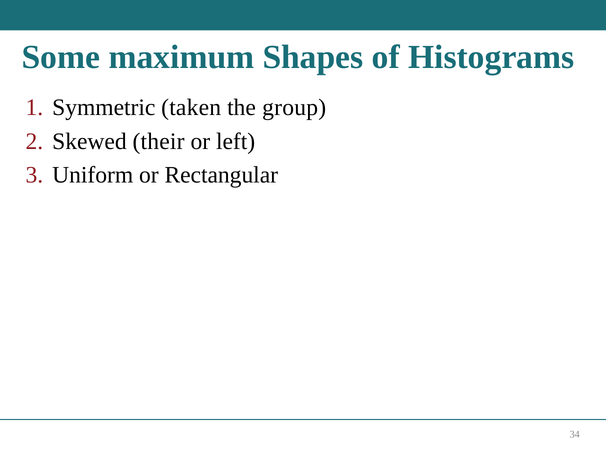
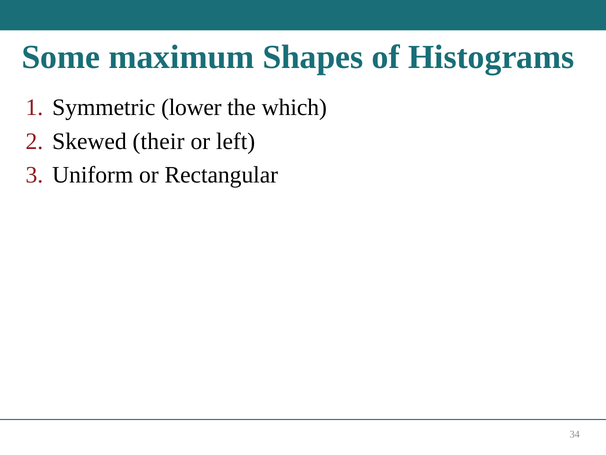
taken: taken -> lower
group: group -> which
